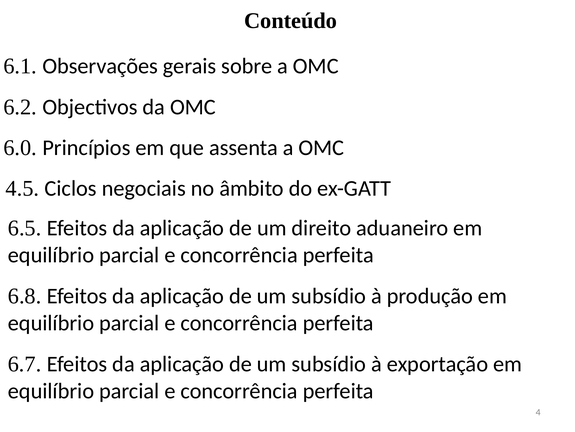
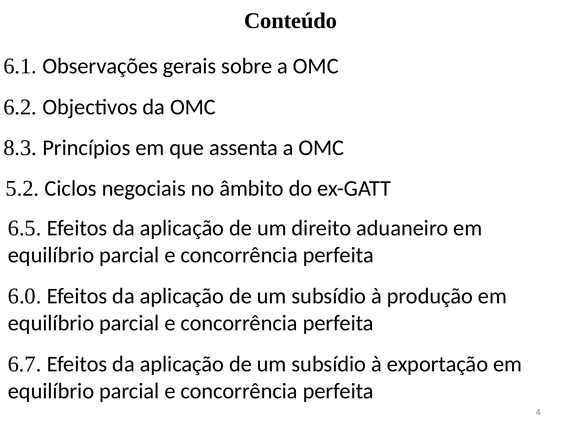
6.0: 6.0 -> 8.3
4.5: 4.5 -> 5.2
6.8: 6.8 -> 6.0
